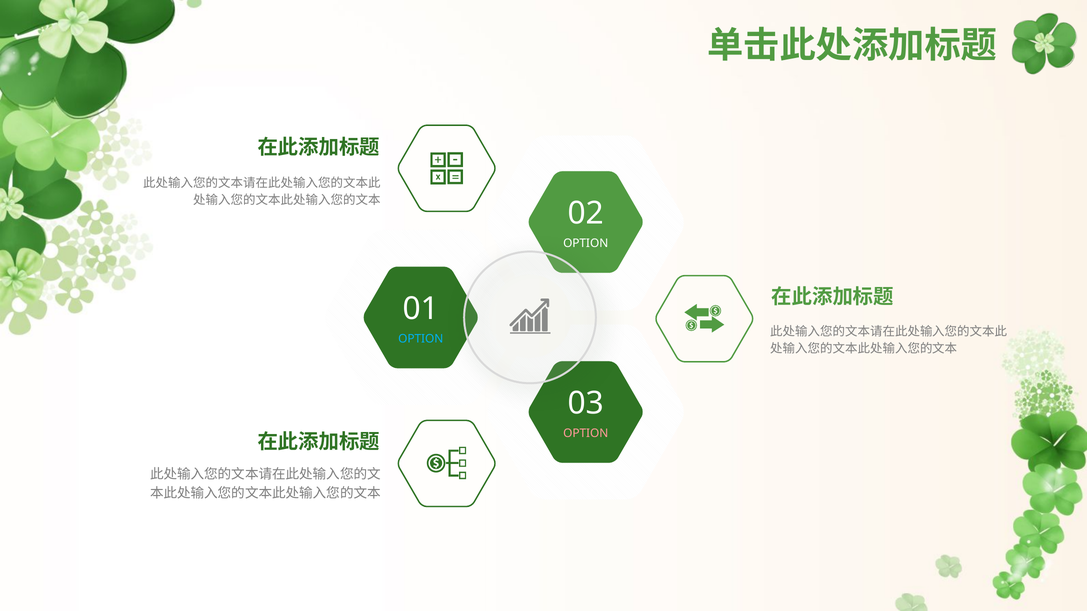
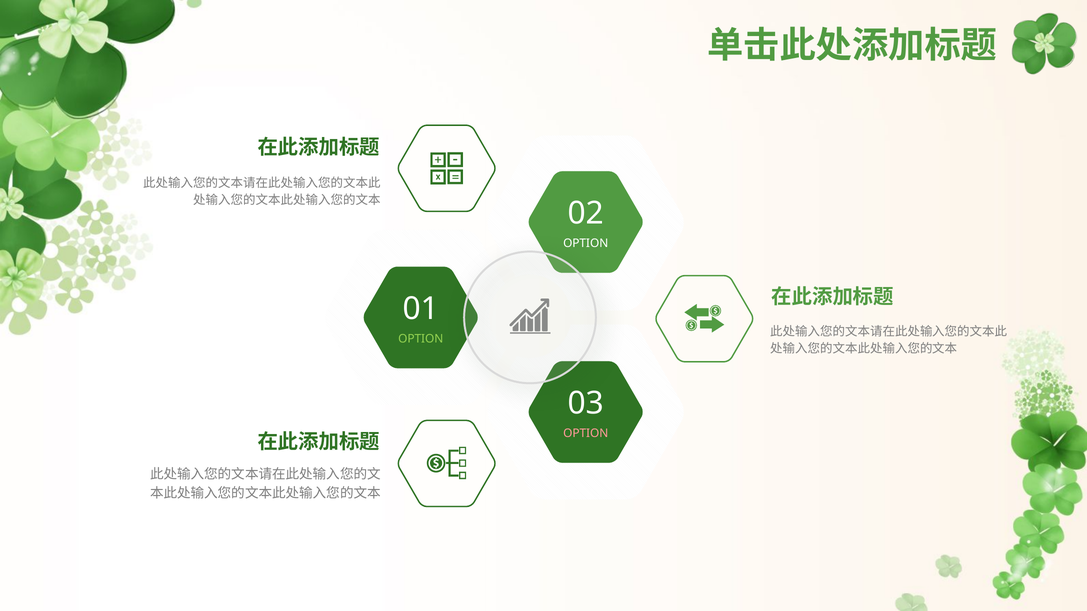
OPTION at (421, 339) colour: light blue -> light green
